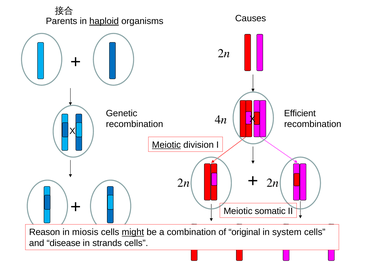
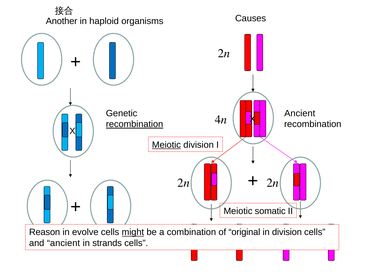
Parents: Parents -> Another
haploid underline: present -> none
Efficient at (300, 113): Efficient -> Ancient
recombination at (135, 124) underline: none -> present
miosis: miosis -> evolve
in system: system -> division
and disease: disease -> ancient
